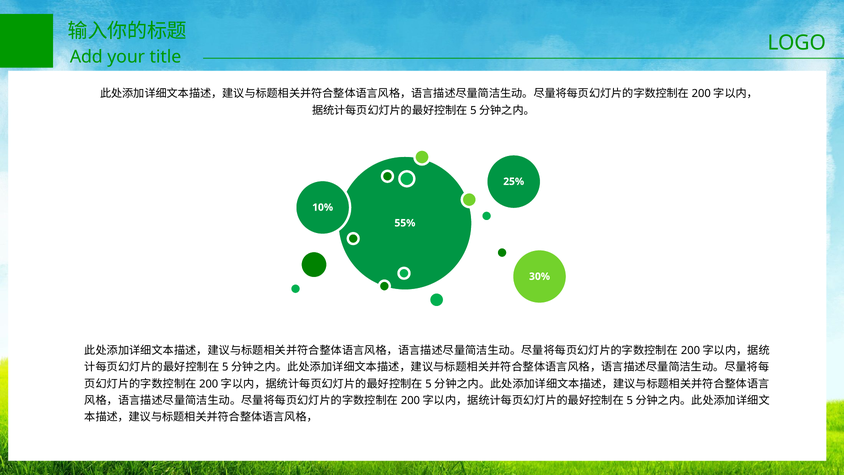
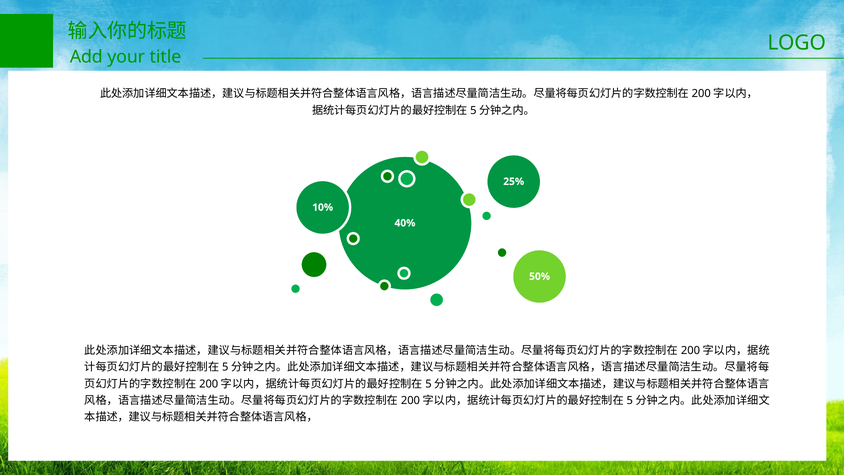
55%: 55% -> 40%
30%: 30% -> 50%
